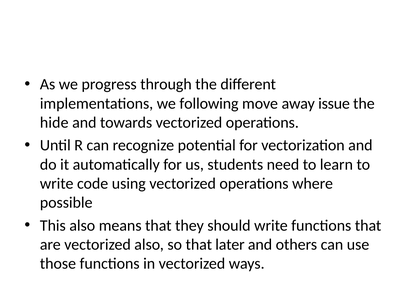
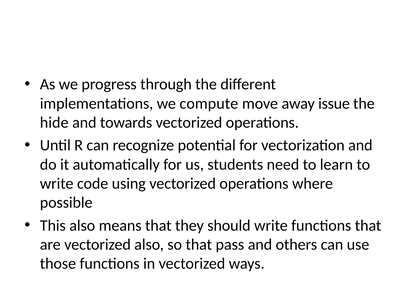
following: following -> compute
later: later -> pass
